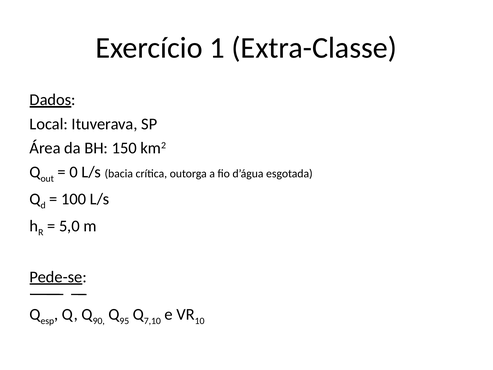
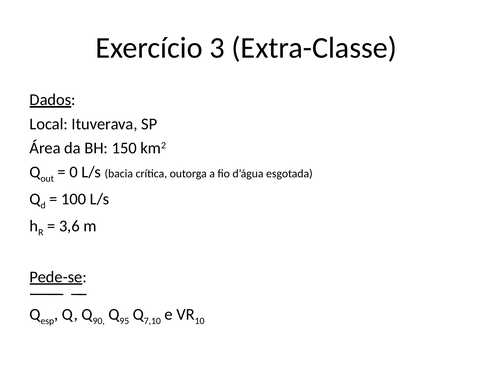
1: 1 -> 3
5,0: 5,0 -> 3,6
